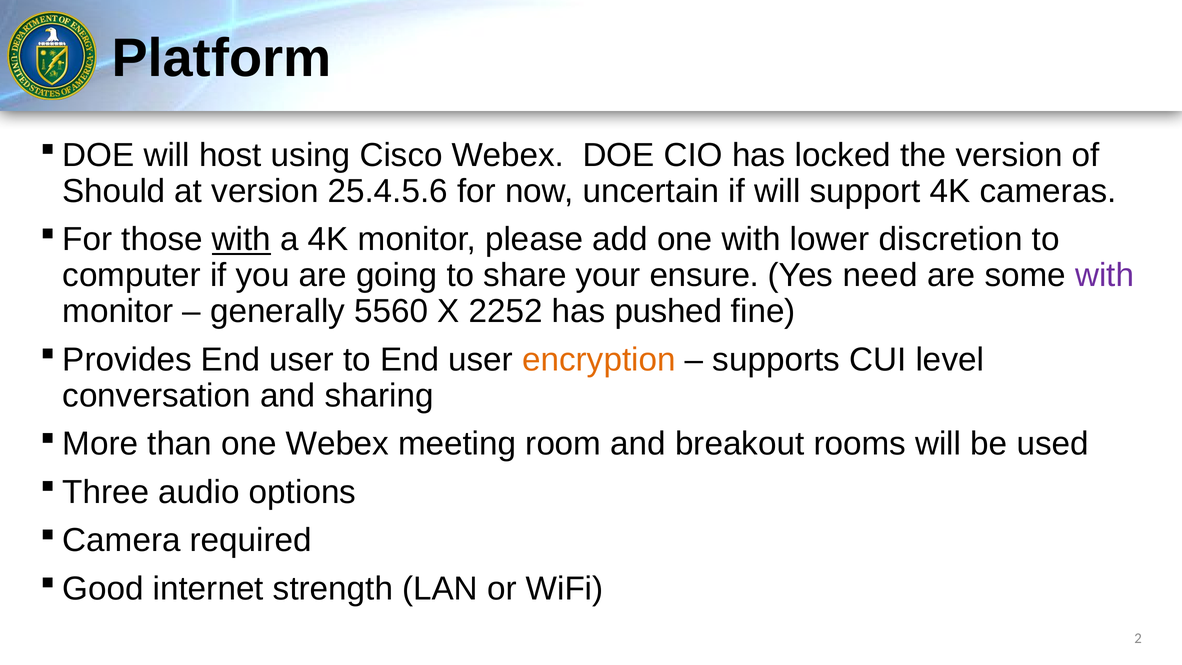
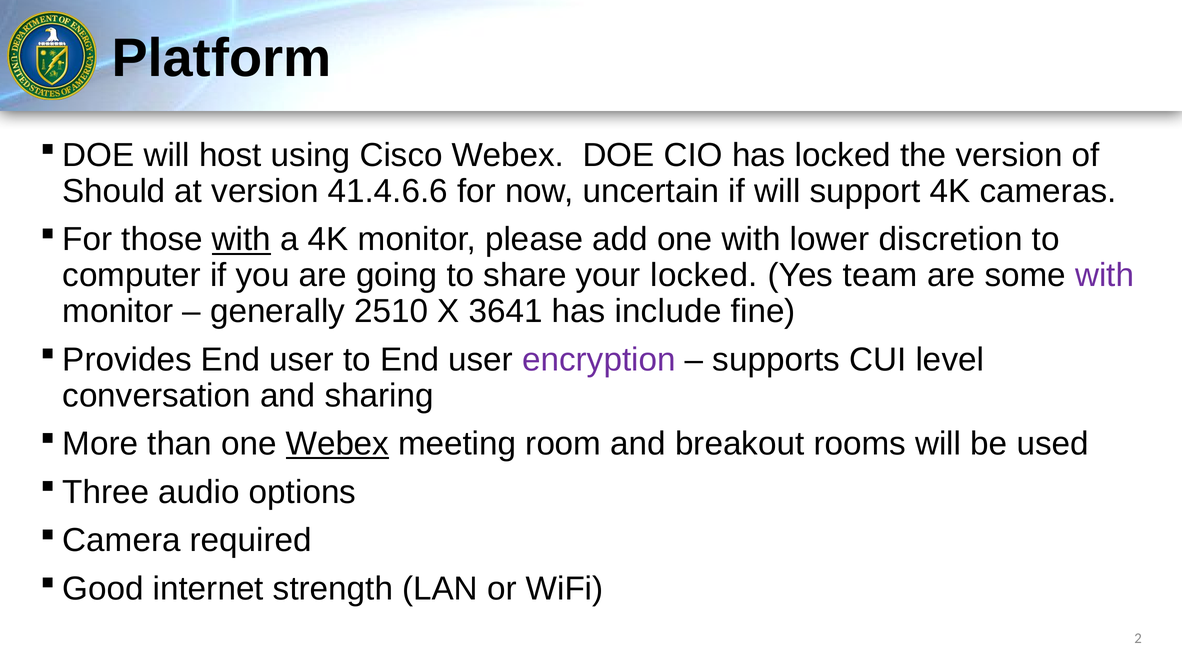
25.4.5.6: 25.4.5.6 -> 41.4.6.6
your ensure: ensure -> locked
need: need -> team
5560: 5560 -> 2510
2252: 2252 -> 3641
pushed: pushed -> include
encryption colour: orange -> purple
Webex at (337, 444) underline: none -> present
